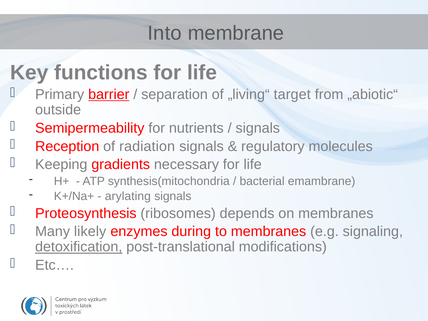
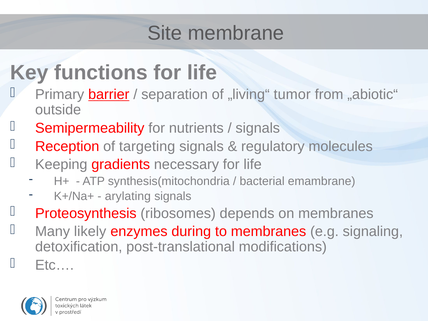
Into: Into -> Site
target: target -> tumor
radiation: radiation -> targeting
detoxification underline: present -> none
